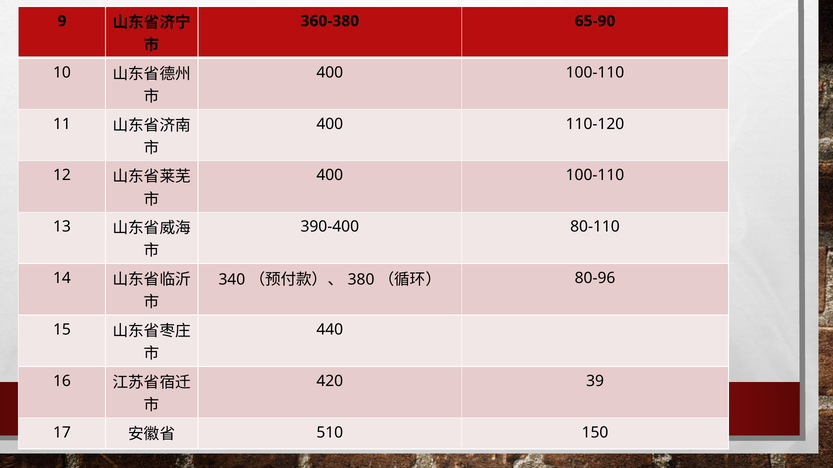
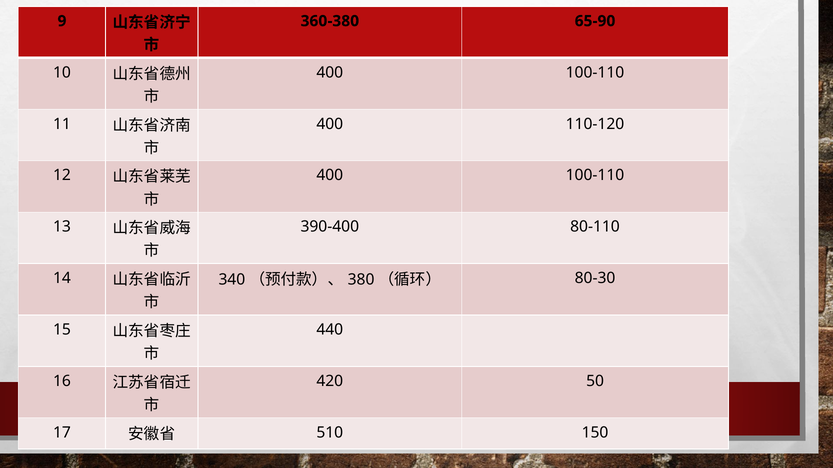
80-96: 80-96 -> 80-30
39: 39 -> 50
